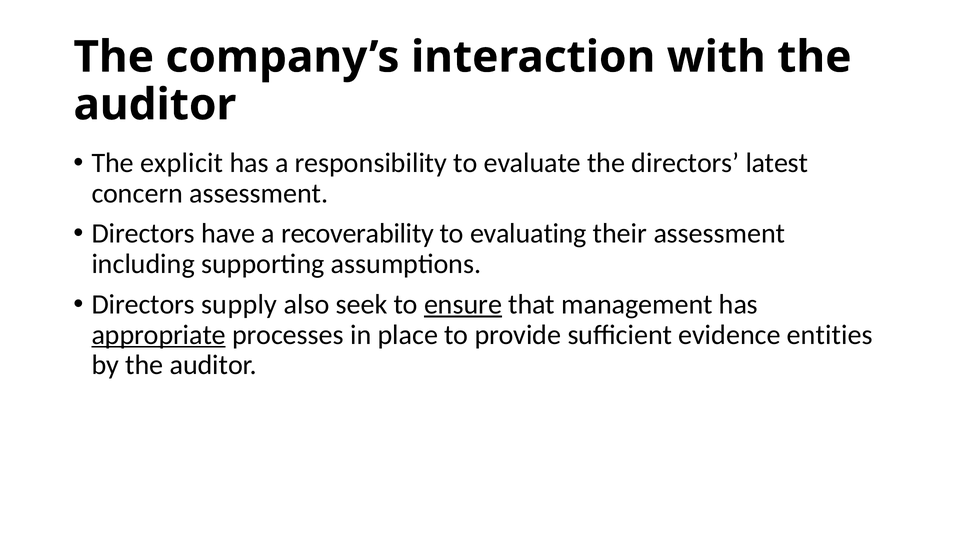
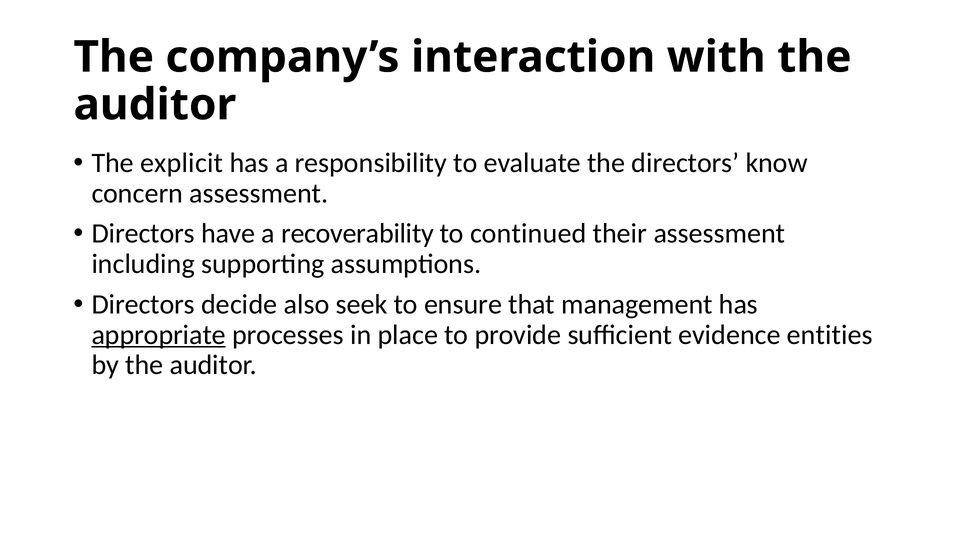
latest: latest -> know
evaluating: evaluating -> continued
supply: supply -> decide
ensure underline: present -> none
